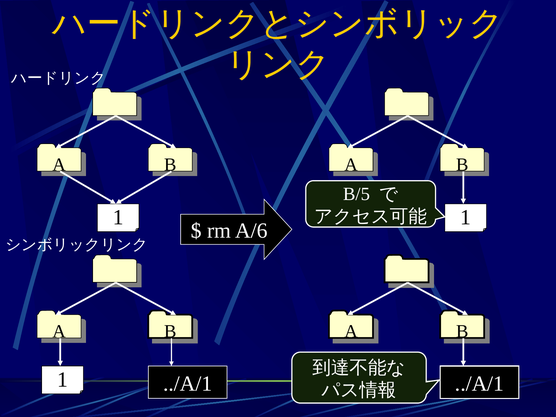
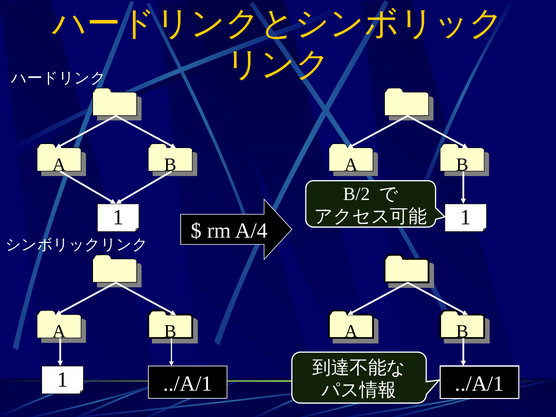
B/5: B/5 -> B/2
A/6: A/6 -> A/4
